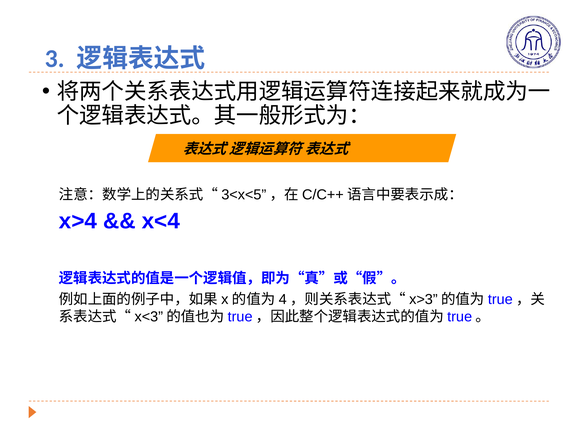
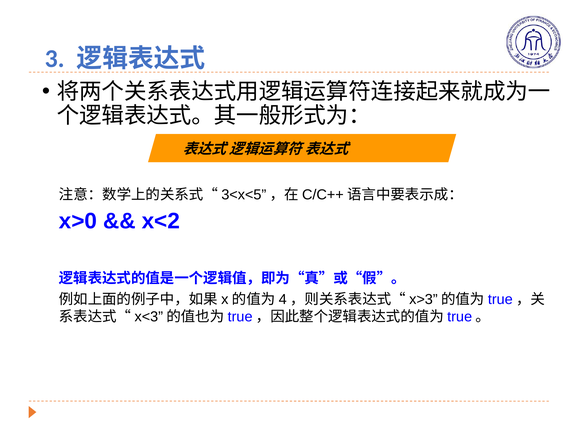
x>4: x>4 -> x>0
x<4: x<4 -> x<2
